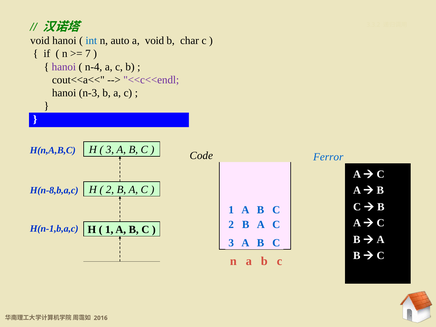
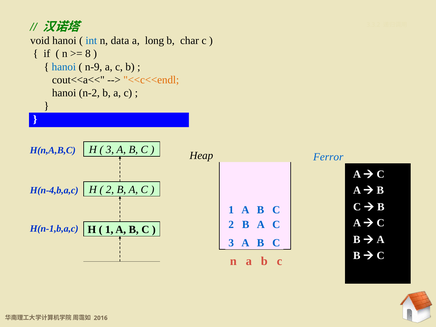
auto: auto -> data
a void: void -> long
7: 7 -> 8
hanoi at (64, 67) colour: purple -> blue
n-4: n-4 -> n-9
<<c<<endl colour: purple -> orange
n-3: n-3 -> n-2
Code: Code -> Heap
H(n-8,b,a,c: H(n-8,b,a,c -> H(n-4,b,a,c
